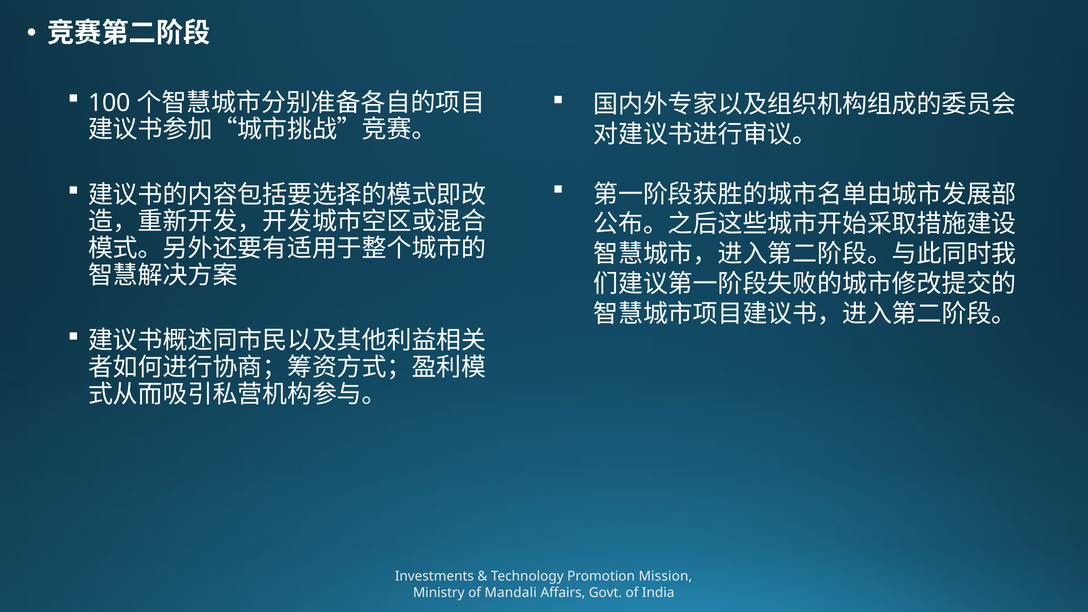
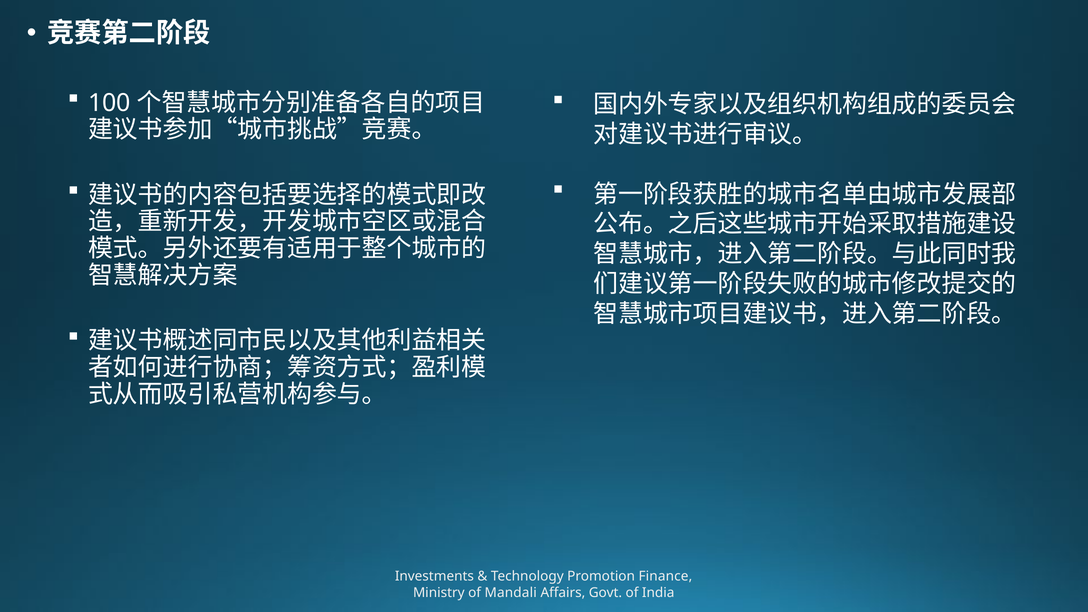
Mission: Mission -> Finance
